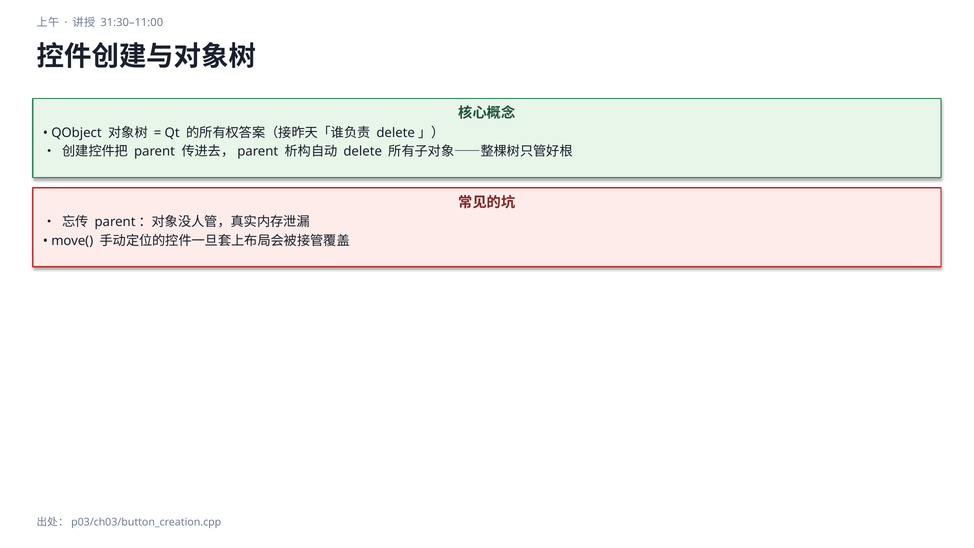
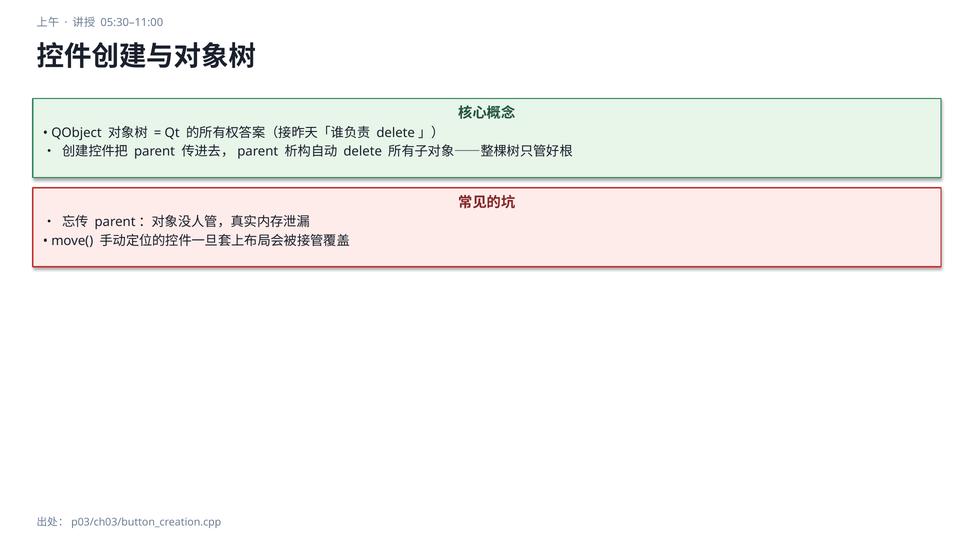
31:30–11:00: 31:30–11:00 -> 05:30–11:00
